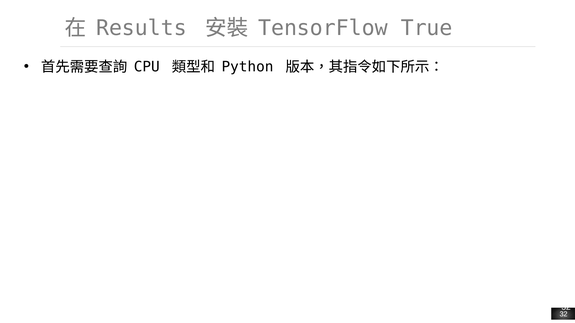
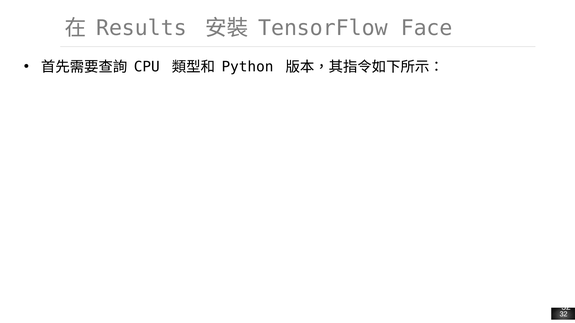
True: True -> Face
